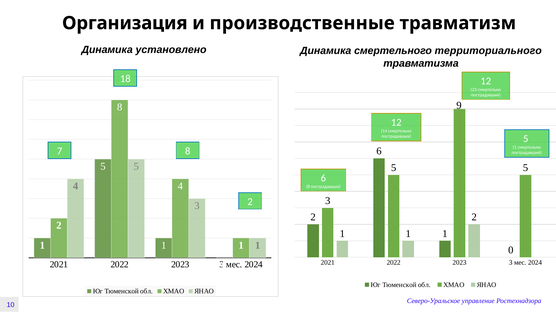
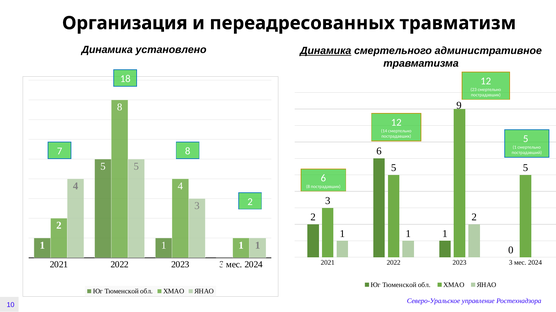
производственные: производственные -> переадресованных
Динамика at (326, 51) underline: none -> present
территориального: территориального -> административное
